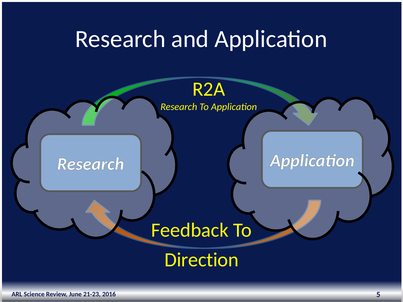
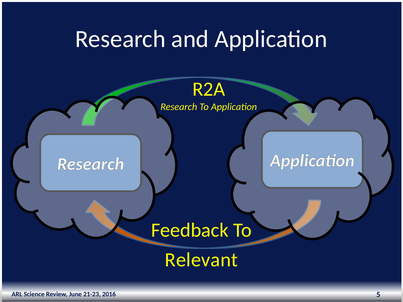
Direction: Direction -> Relevant
